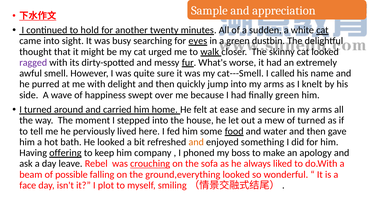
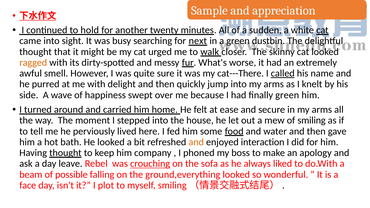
eyes: eyes -> next
ragged colour: purple -> orange
cat---Smell: cat---Smell -> cat---There
called underline: none -> present
of turned: turned -> smiling
something: something -> interaction
Having offering: offering -> thought
